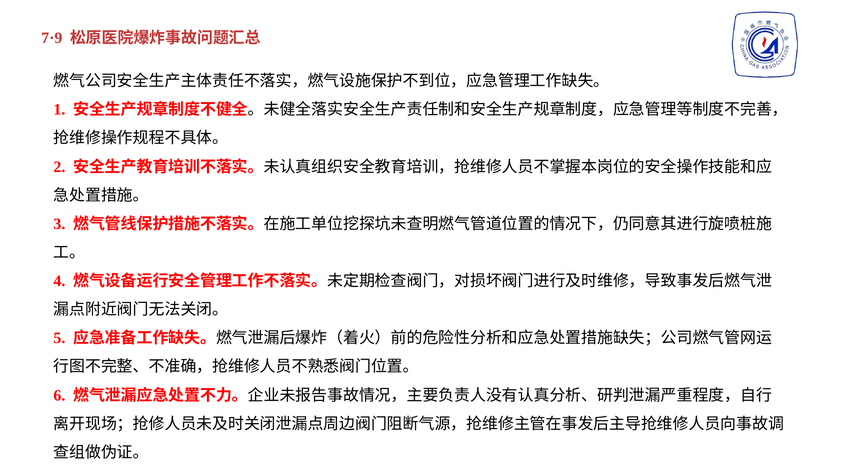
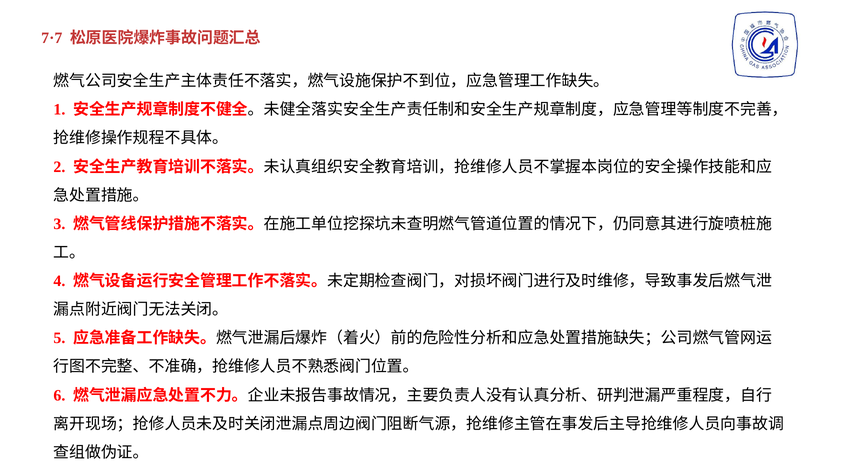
7·9: 7·9 -> 7·7
